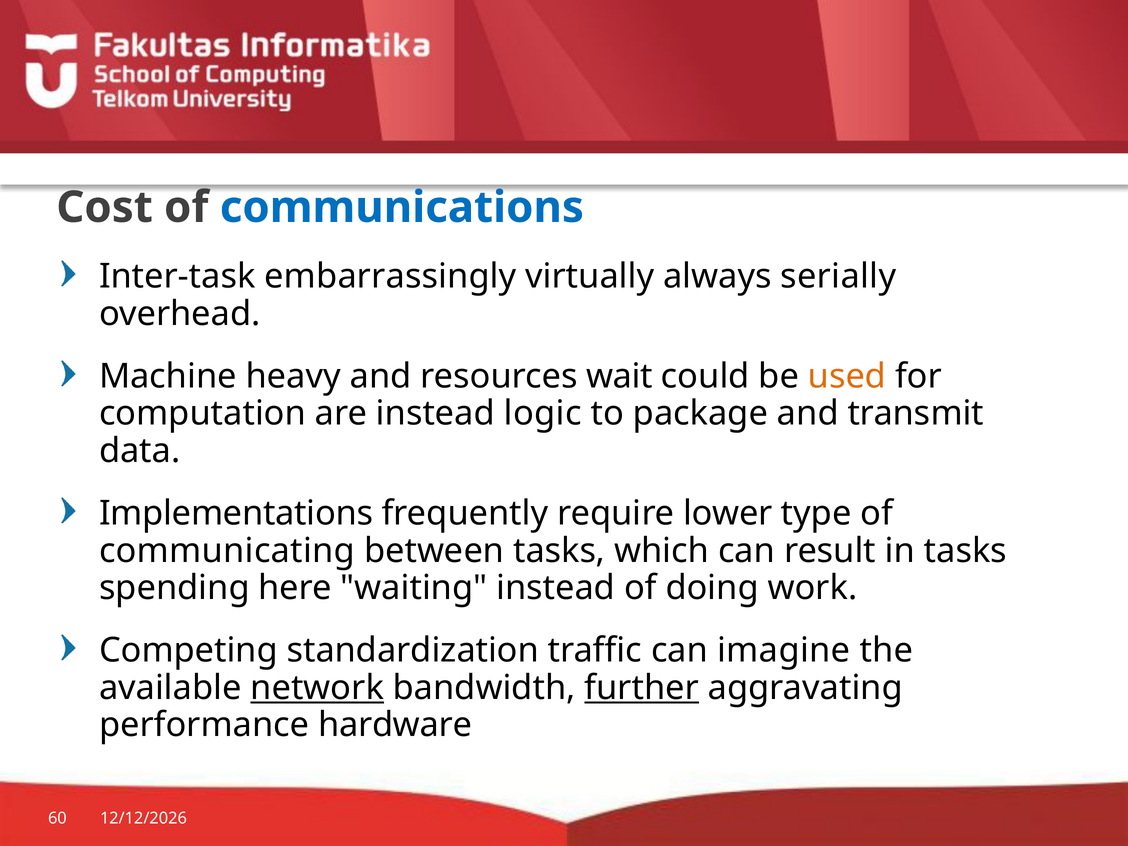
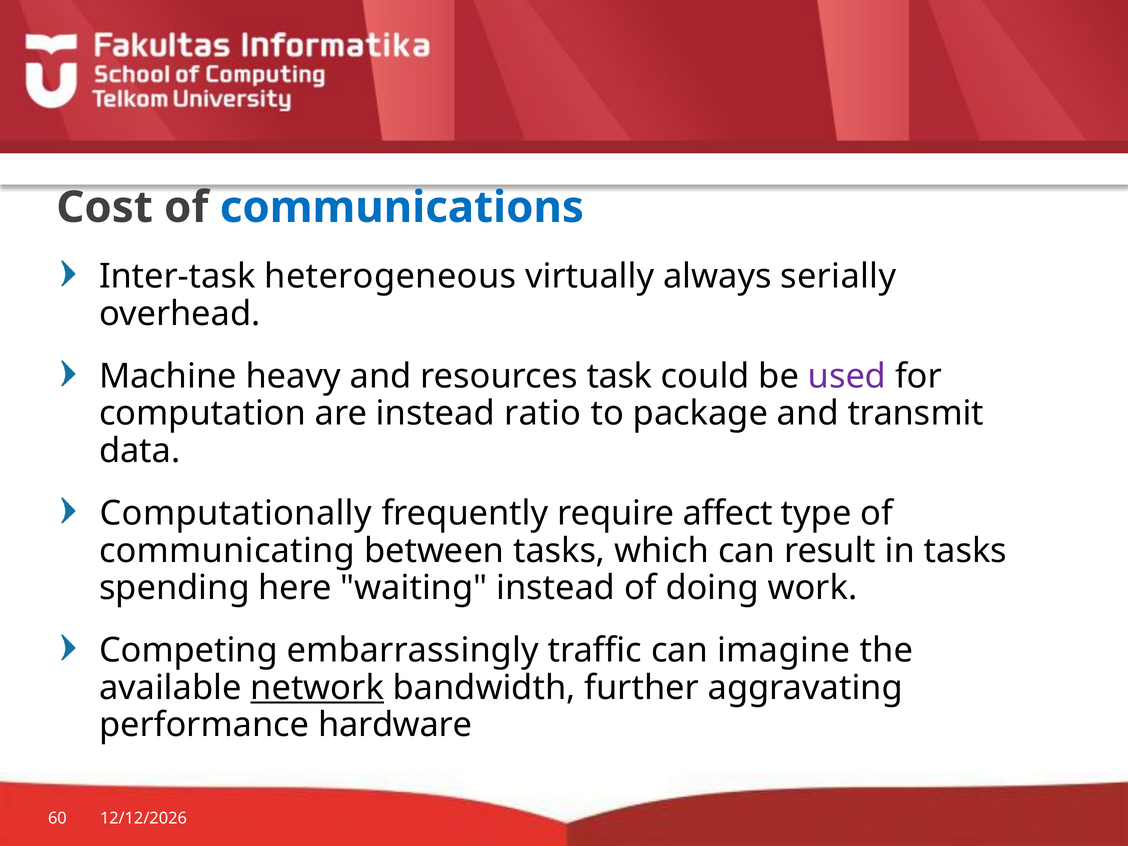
embarrassingly: embarrassingly -> heterogeneous
wait: wait -> task
used colour: orange -> purple
logic: logic -> ratio
Implementations: Implementations -> Computationally
lower: lower -> affect
standardization: standardization -> embarrassingly
further underline: present -> none
